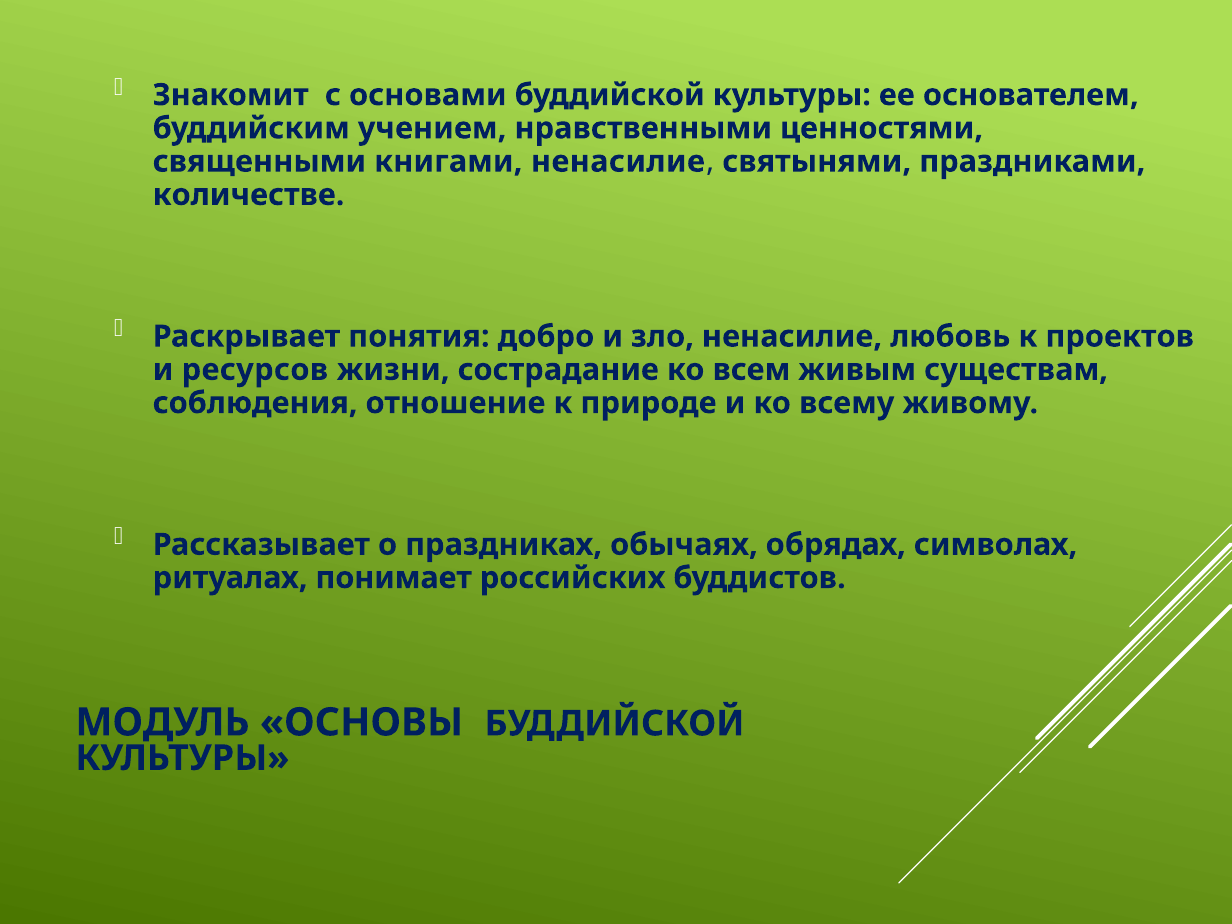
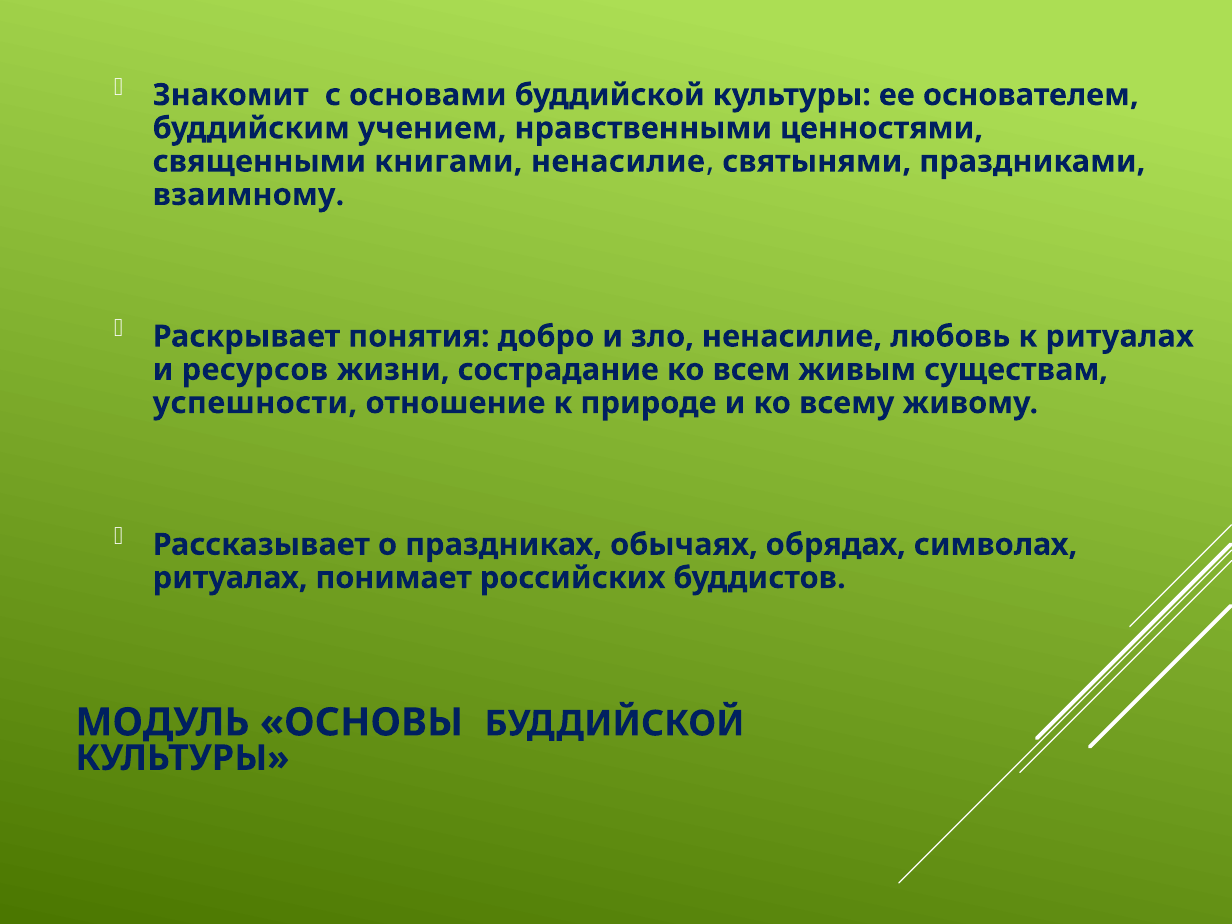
количестве: количестве -> взаимному
к проектов: проектов -> ритуалах
соблюдения: соблюдения -> успешности
